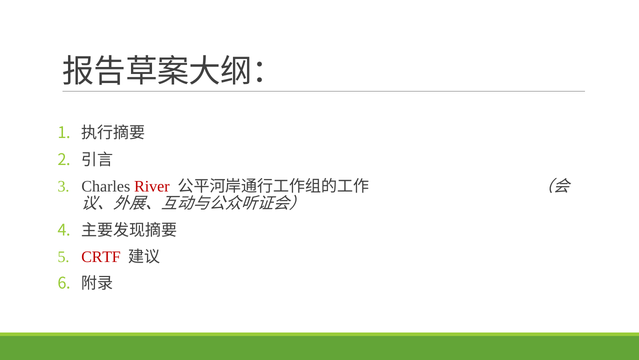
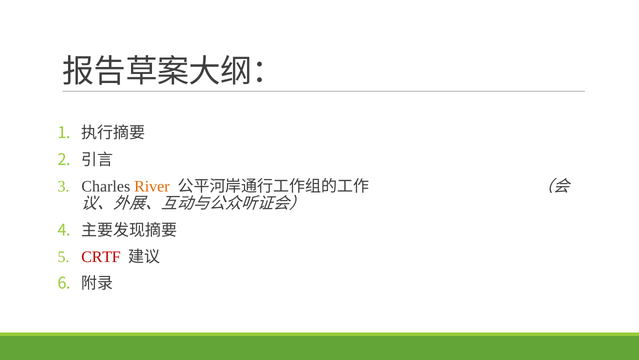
River colour: red -> orange
